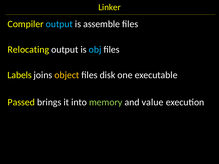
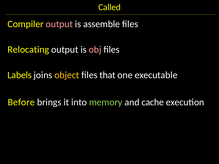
Linker: Linker -> Called
output at (59, 24) colour: light blue -> pink
obj colour: light blue -> pink
disk: disk -> that
Passed: Passed -> Before
value: value -> cache
